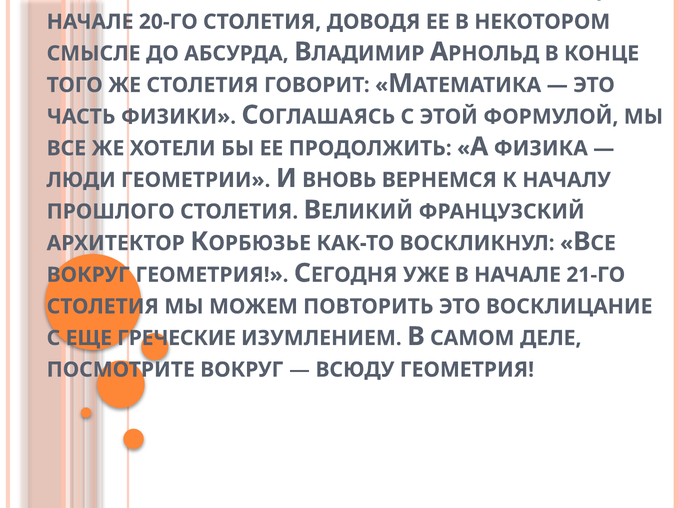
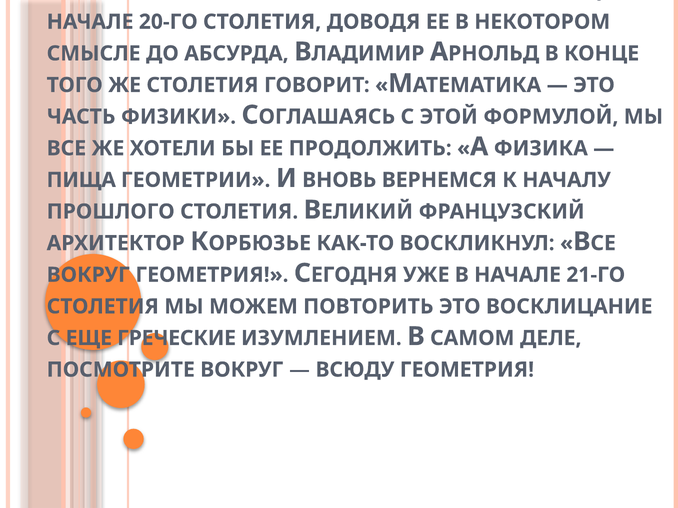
ЛЮДИ: ЛЮДИ -> ПИЩА
